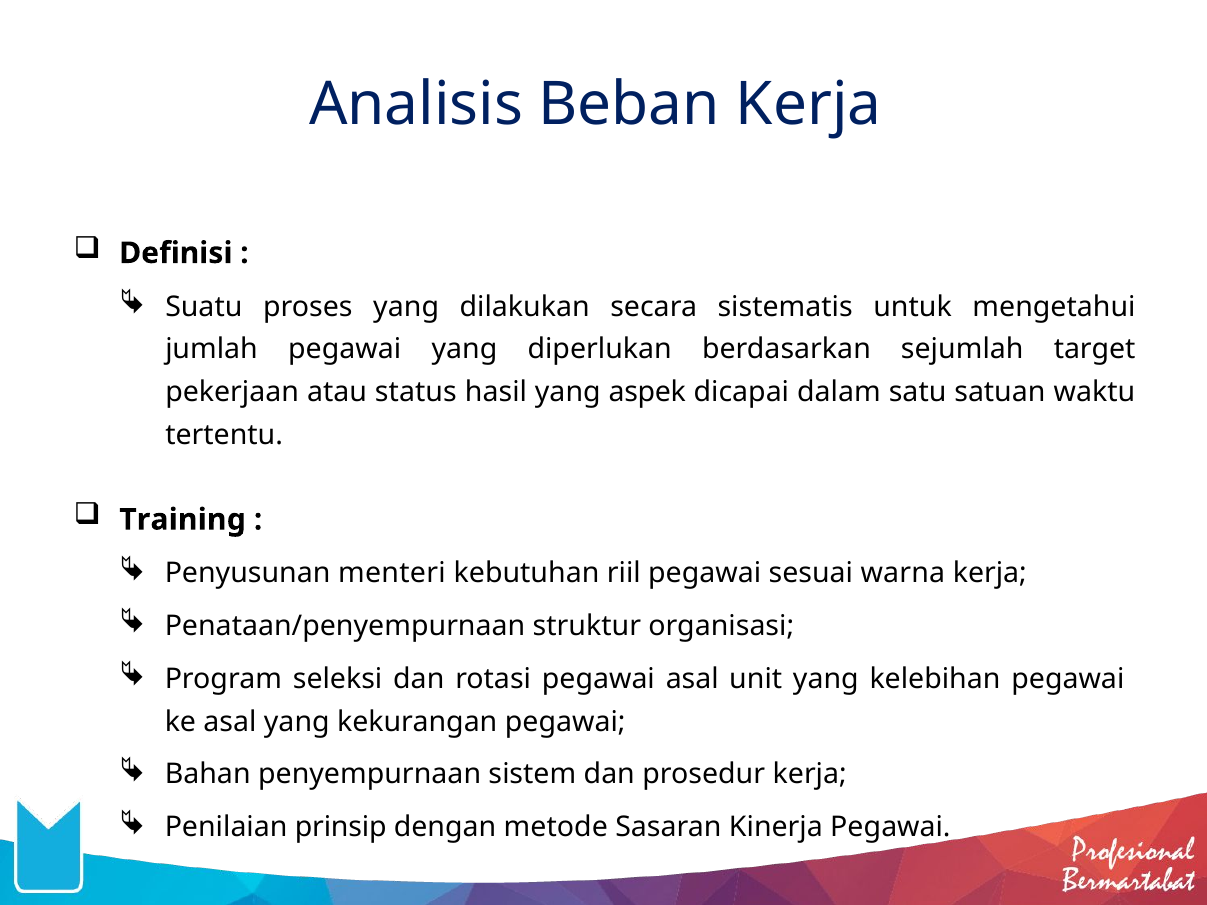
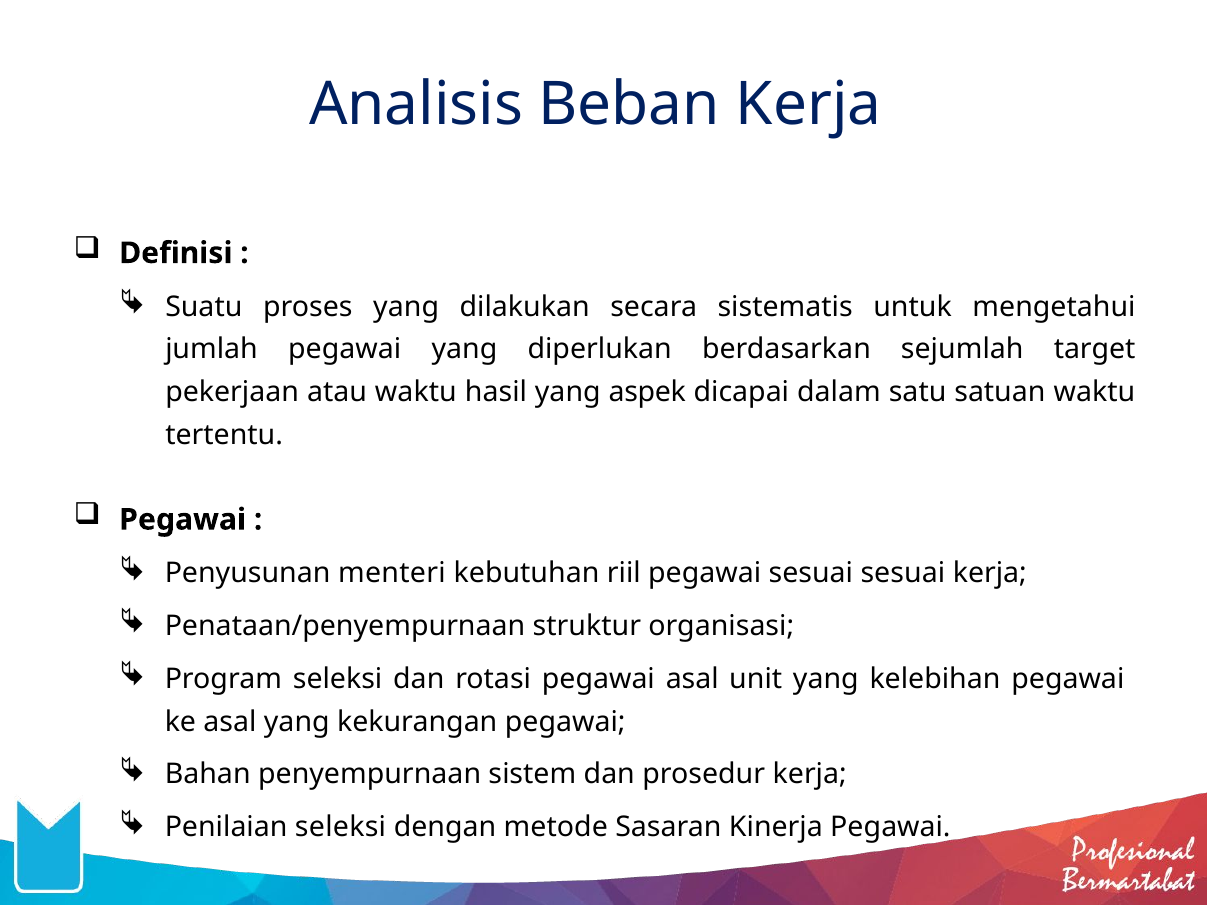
atau status: status -> waktu
Training at (183, 520): Training -> Pegawai
sesuai warna: warna -> sesuai
Penilaian prinsip: prinsip -> seleksi
